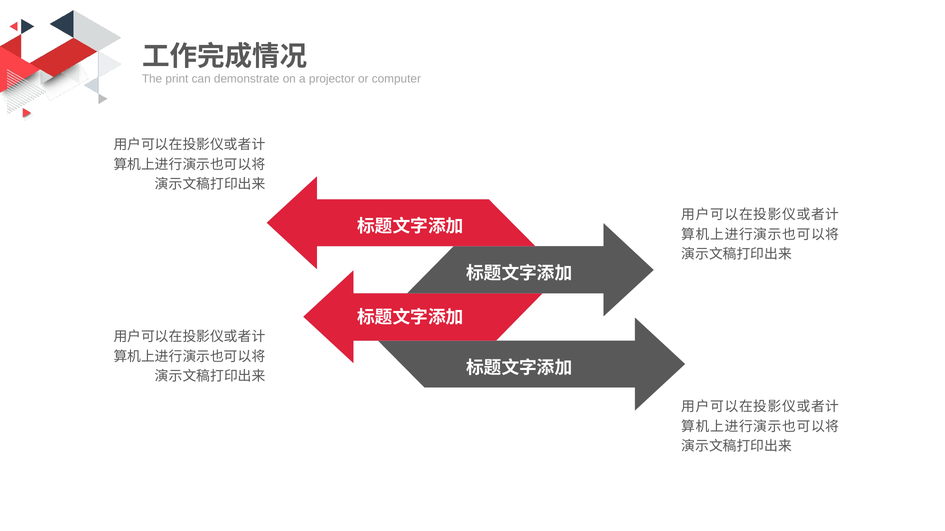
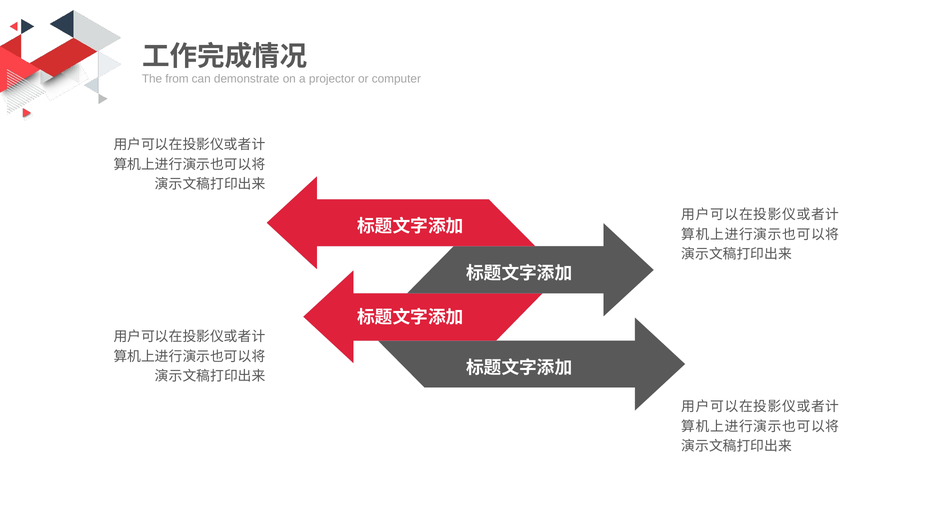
print: print -> from
